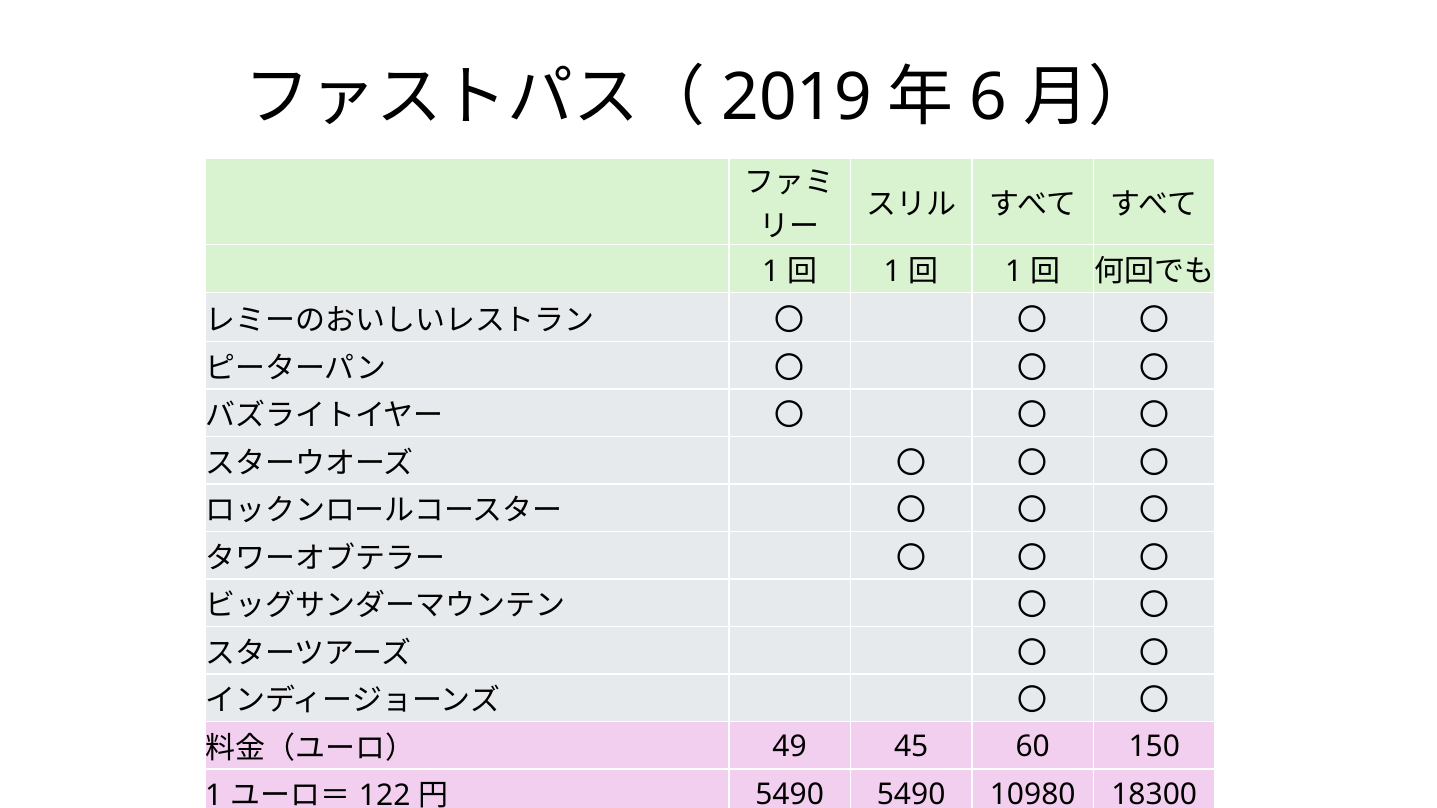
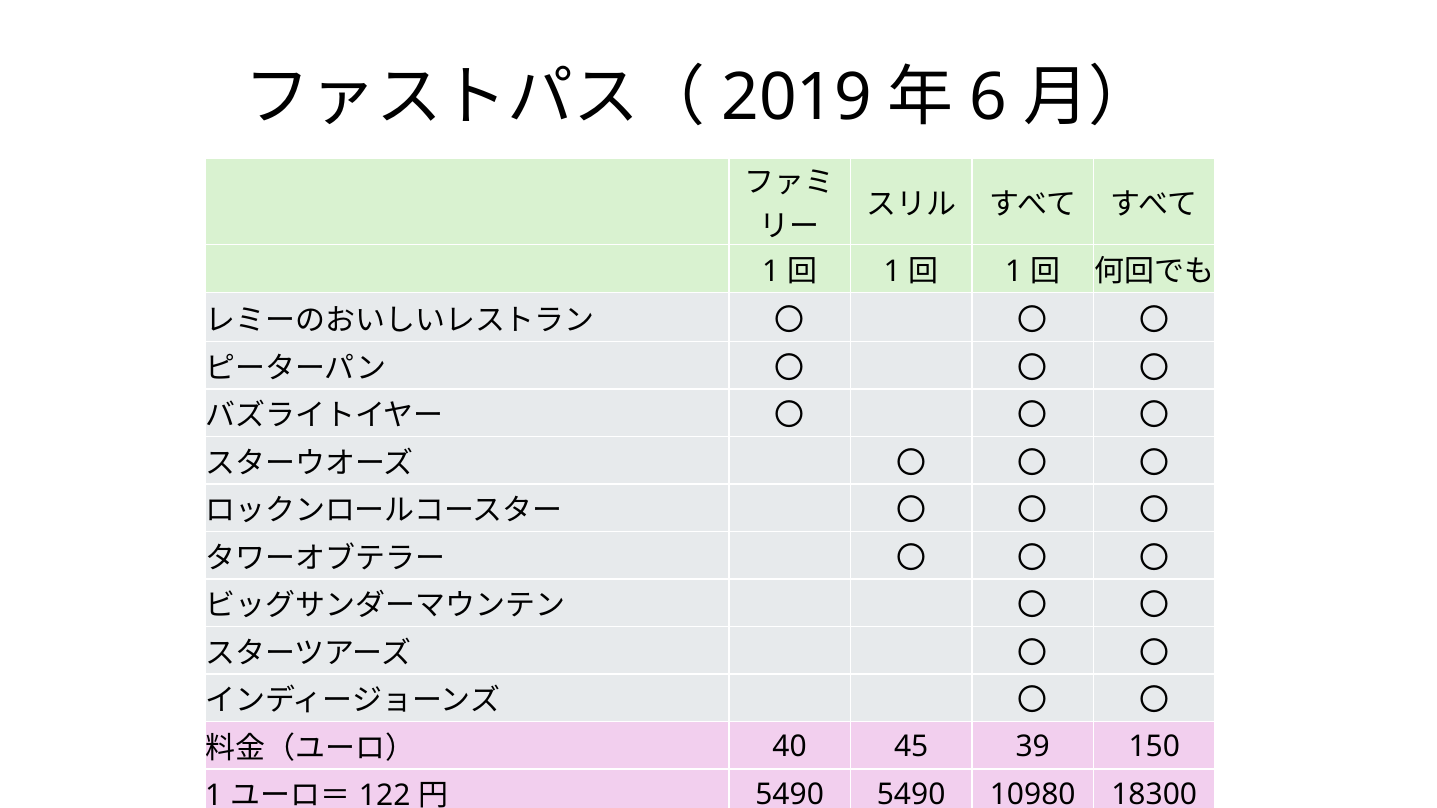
49: 49 -> 40
60: 60 -> 39
